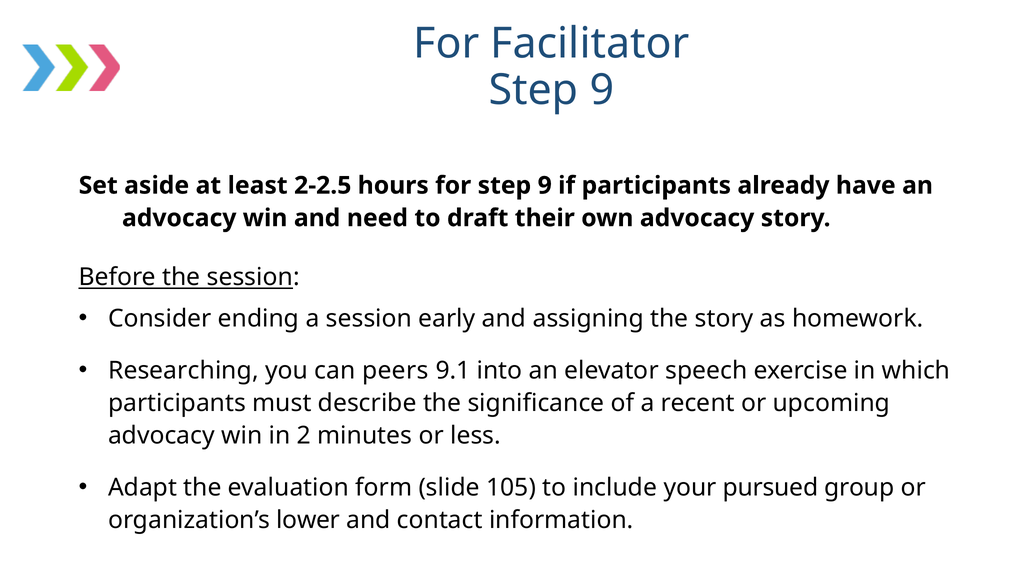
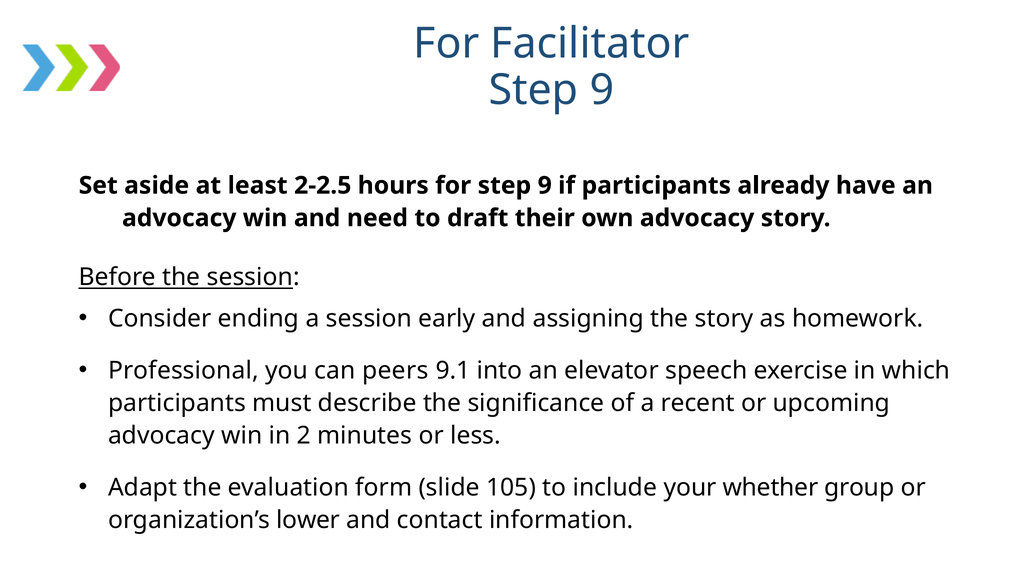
Researching: Researching -> Professional
pursued: pursued -> whether
